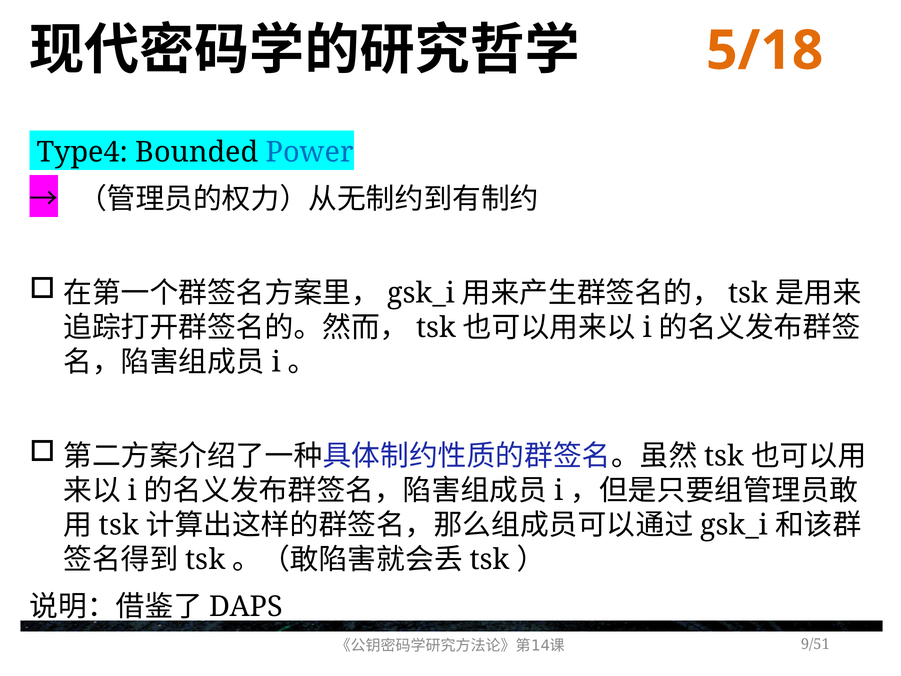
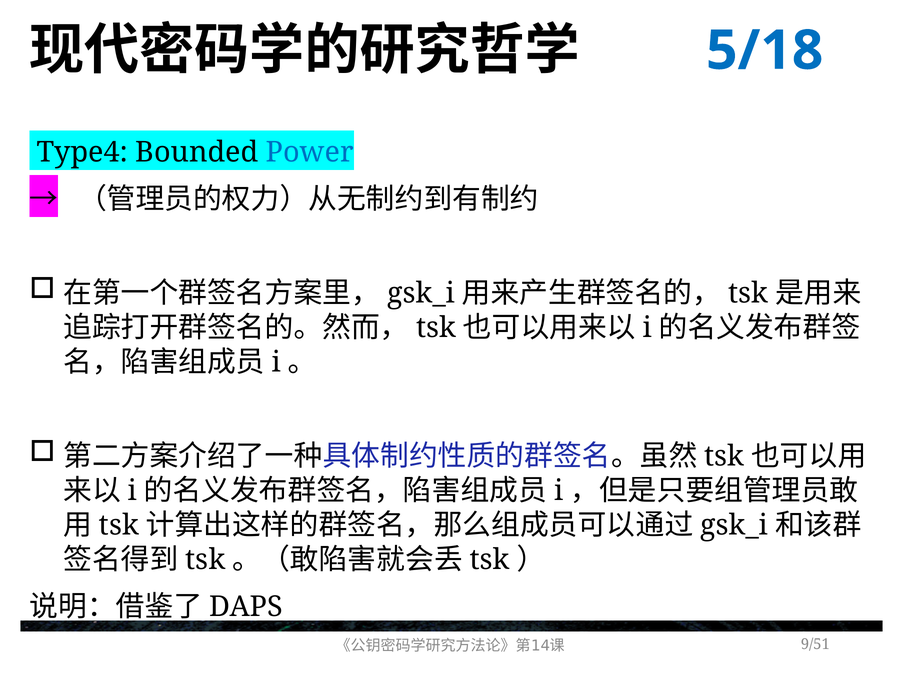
5/18 colour: orange -> blue
